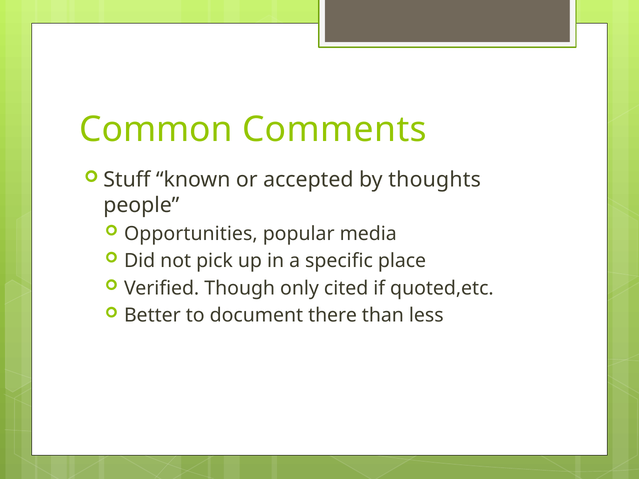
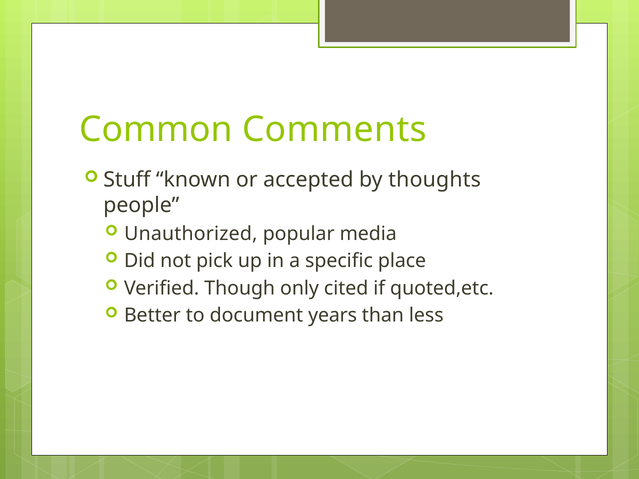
Opportunities: Opportunities -> Unauthorized
there: there -> years
